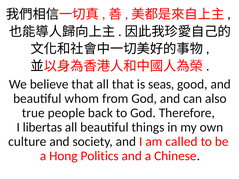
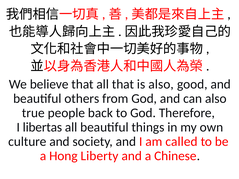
is seas: seas -> also
whom: whom -> others
Politics: Politics -> Liberty
